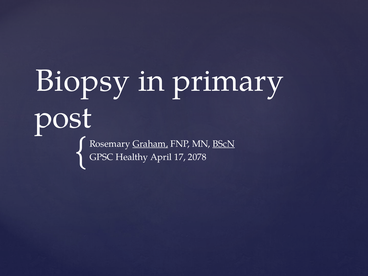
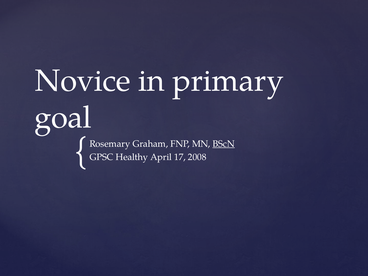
Biopsy: Biopsy -> Novice
post: post -> goal
Graham underline: present -> none
2078: 2078 -> 2008
